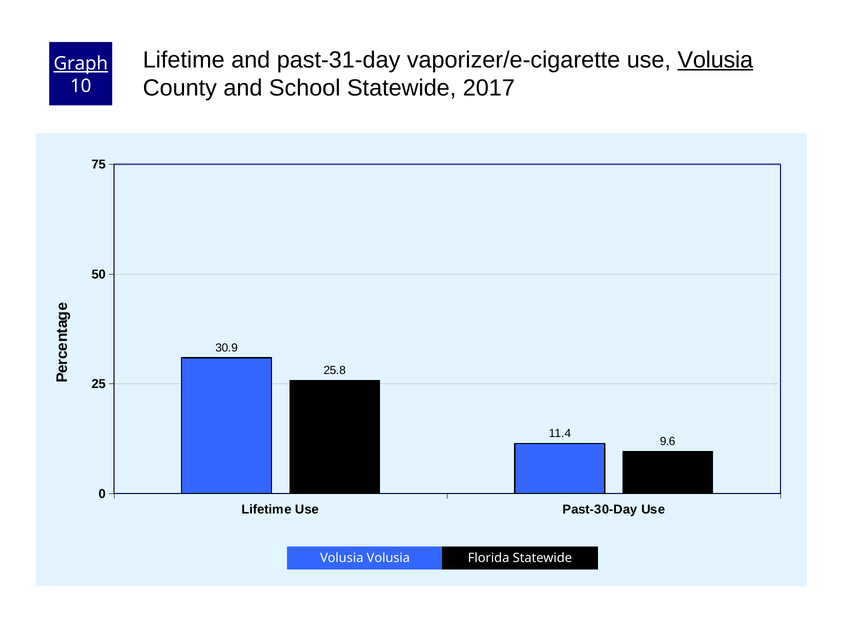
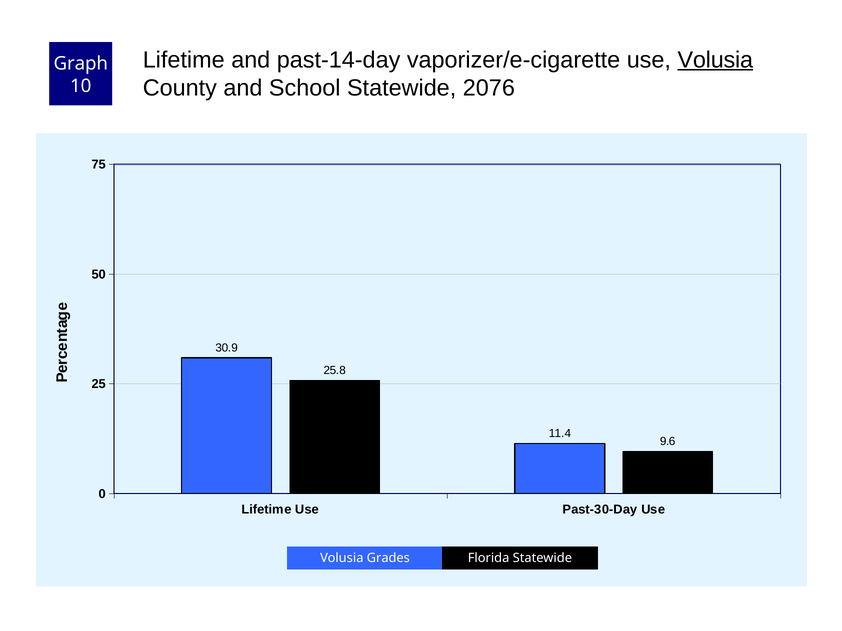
past-31-day: past-31-day -> past-14-day
Graph underline: present -> none
2017: 2017 -> 2076
Volusia Volusia: Volusia -> Grades
